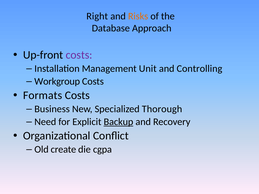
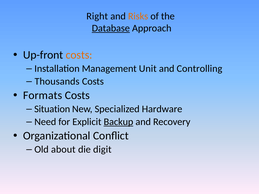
Database underline: none -> present
costs at (79, 55) colour: purple -> orange
Workgroup: Workgroup -> Thousands
Business: Business -> Situation
Thorough: Thorough -> Hardware
create: create -> about
cgpa: cgpa -> digit
